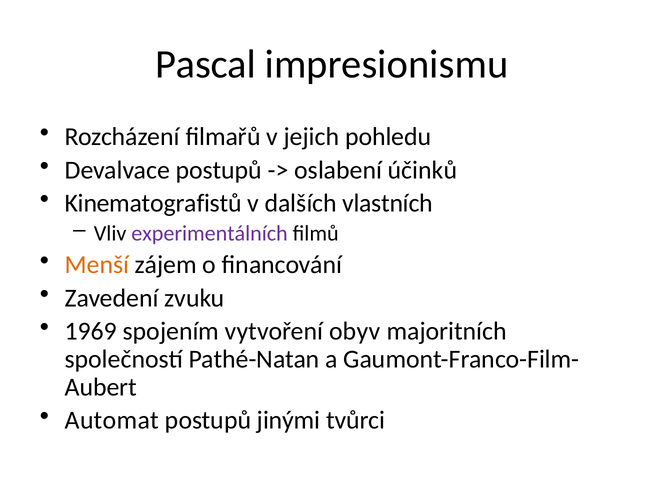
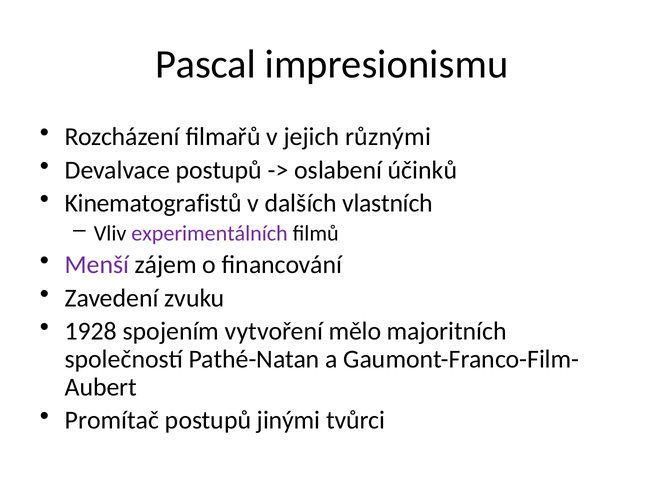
pohledu: pohledu -> různými
Menší colour: orange -> purple
1969: 1969 -> 1928
obyv: obyv -> mělo
Automat: Automat -> Promítač
